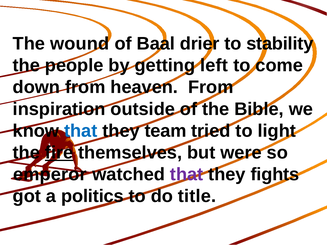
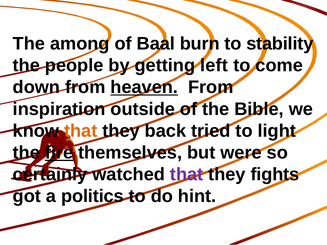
wound: wound -> among
drier: drier -> burn
heaven underline: none -> present
that at (81, 131) colour: blue -> orange
team: team -> back
emperor: emperor -> certainly
title: title -> hint
